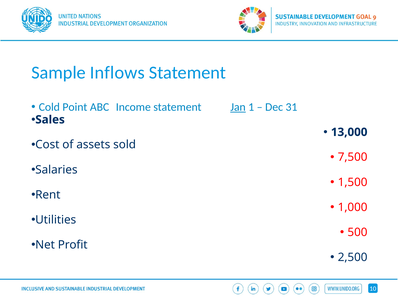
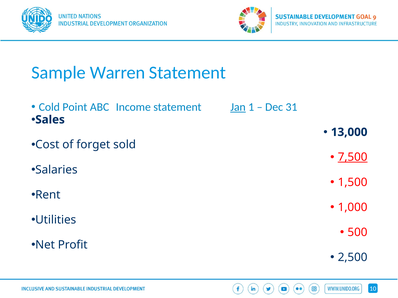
Inflows: Inflows -> Warren
assets: assets -> forget
7,500 underline: none -> present
